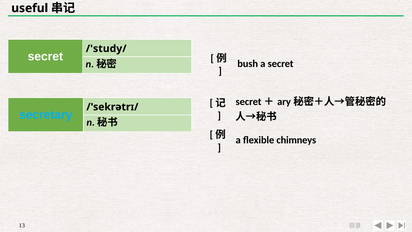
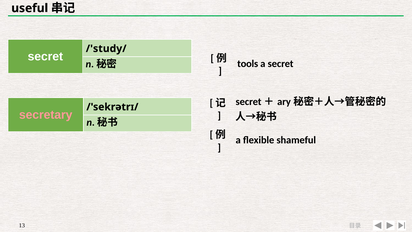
bush: bush -> tools
secretary colour: light blue -> pink
chimneys: chimneys -> shameful
